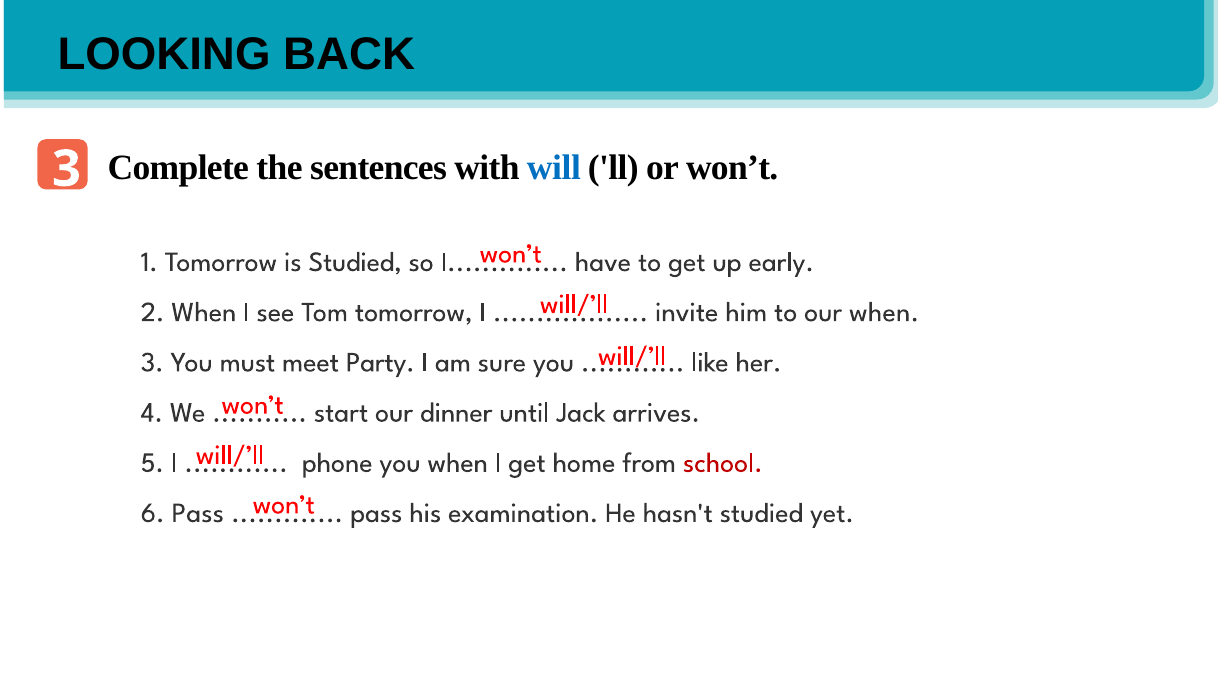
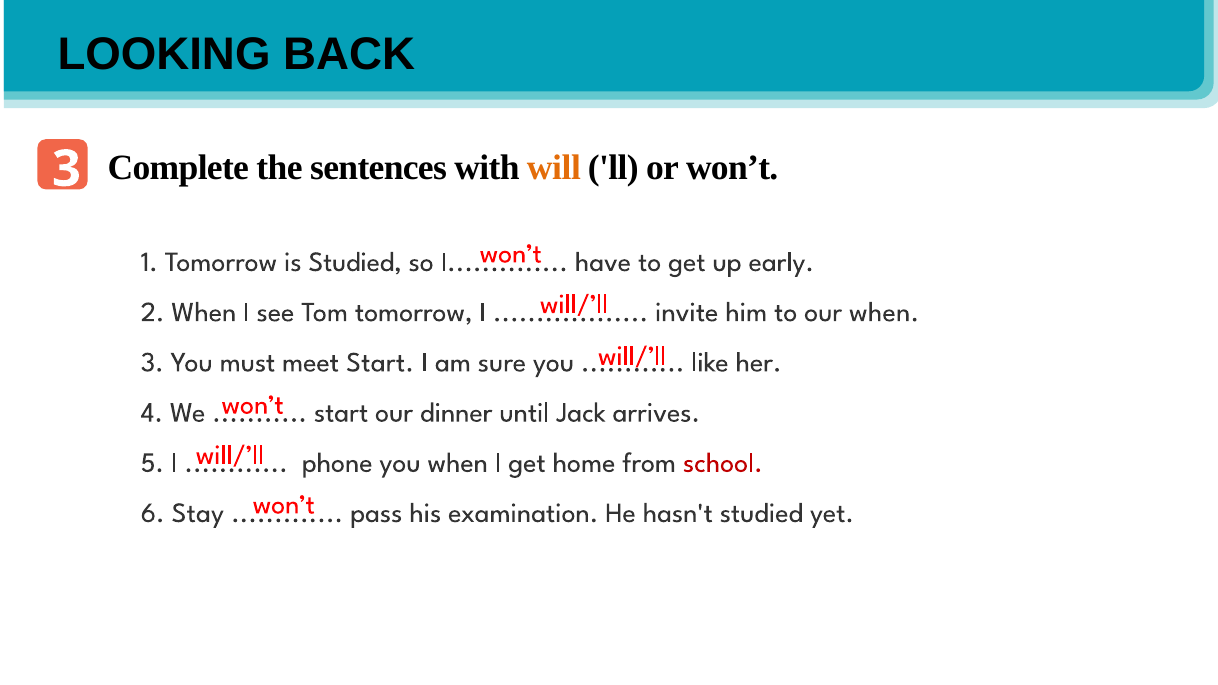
will colour: blue -> orange
meet Party: Party -> Start
6 Pass: Pass -> Stay
